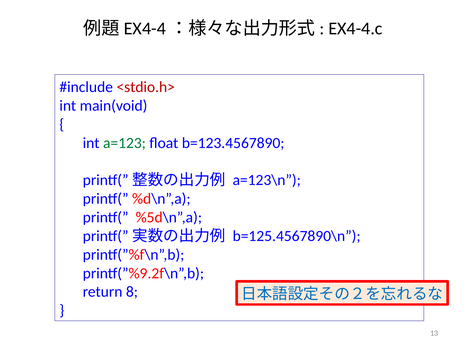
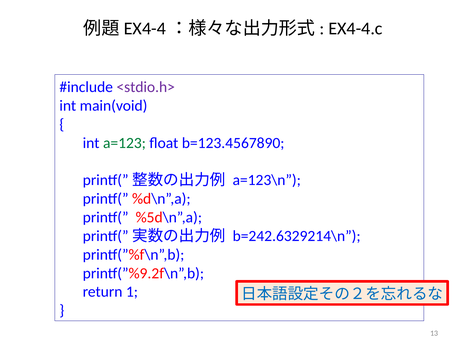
<stdio.h> colour: red -> purple
b=125.4567890\n: b=125.4567890\n -> b=242.6329214\n
8: 8 -> 1
